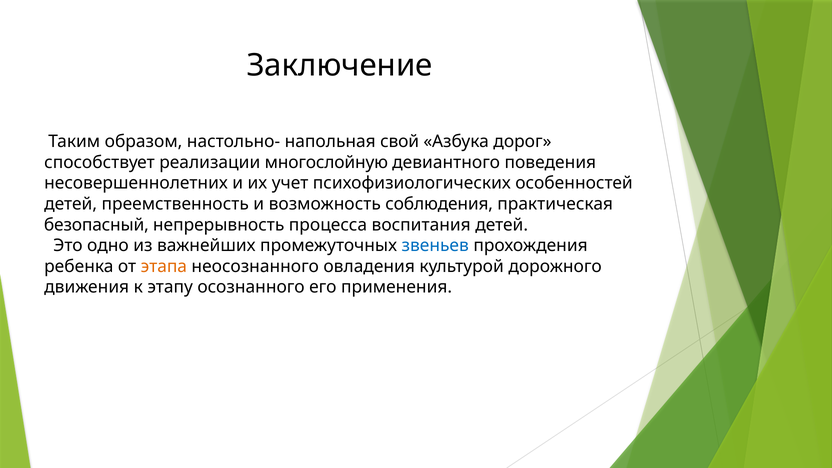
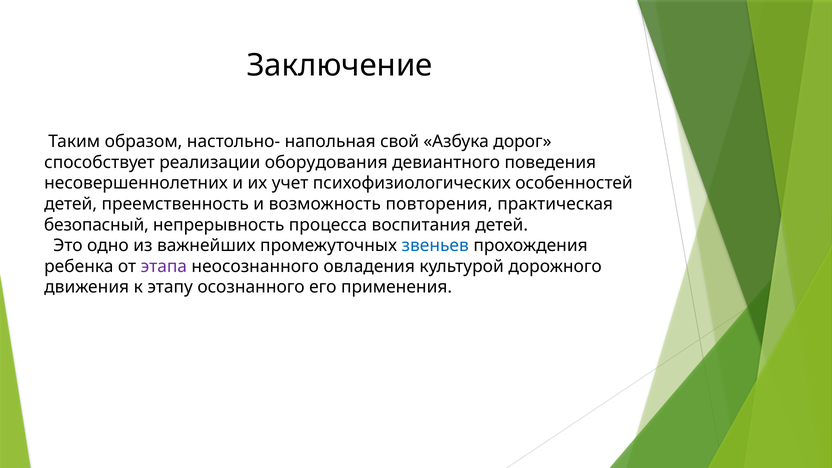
многослойную: многослойную -> оборудования
соблюдения: соблюдения -> повторения
этапа colour: orange -> purple
